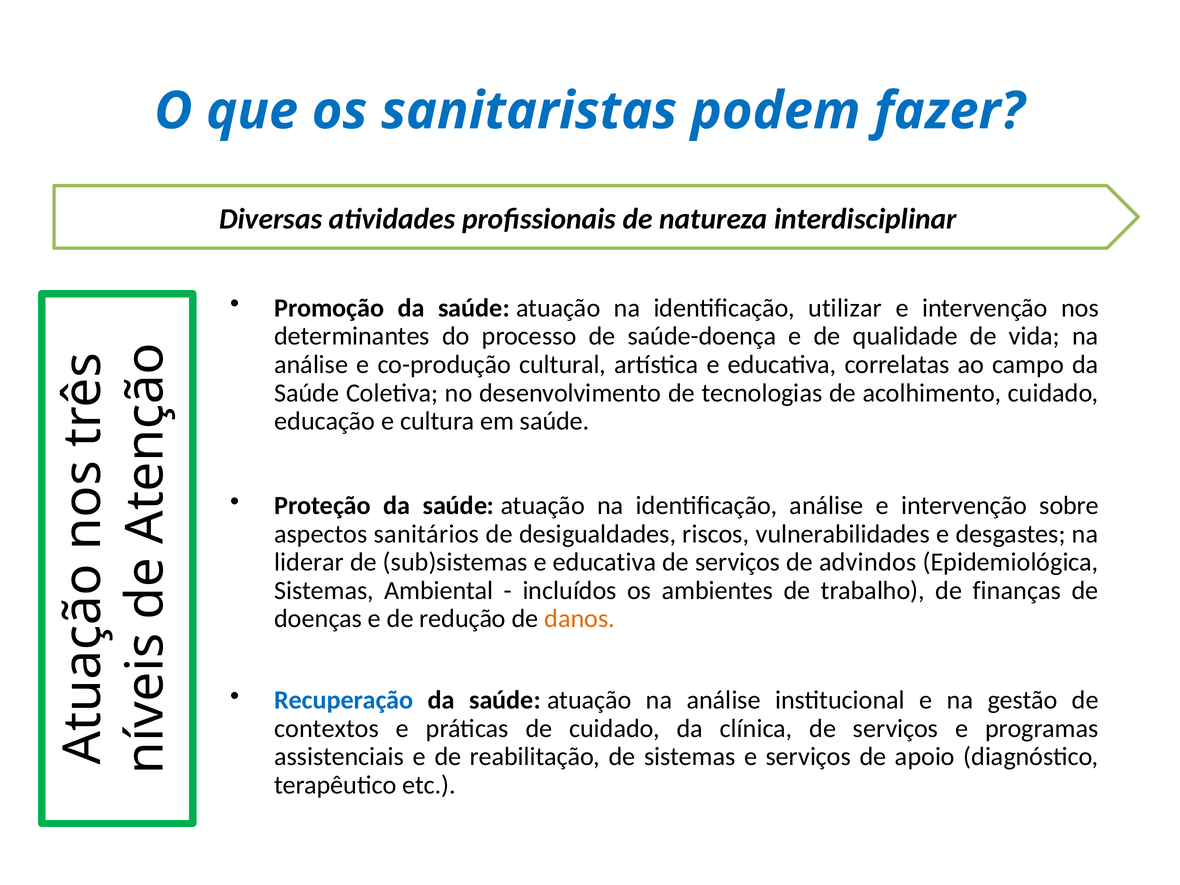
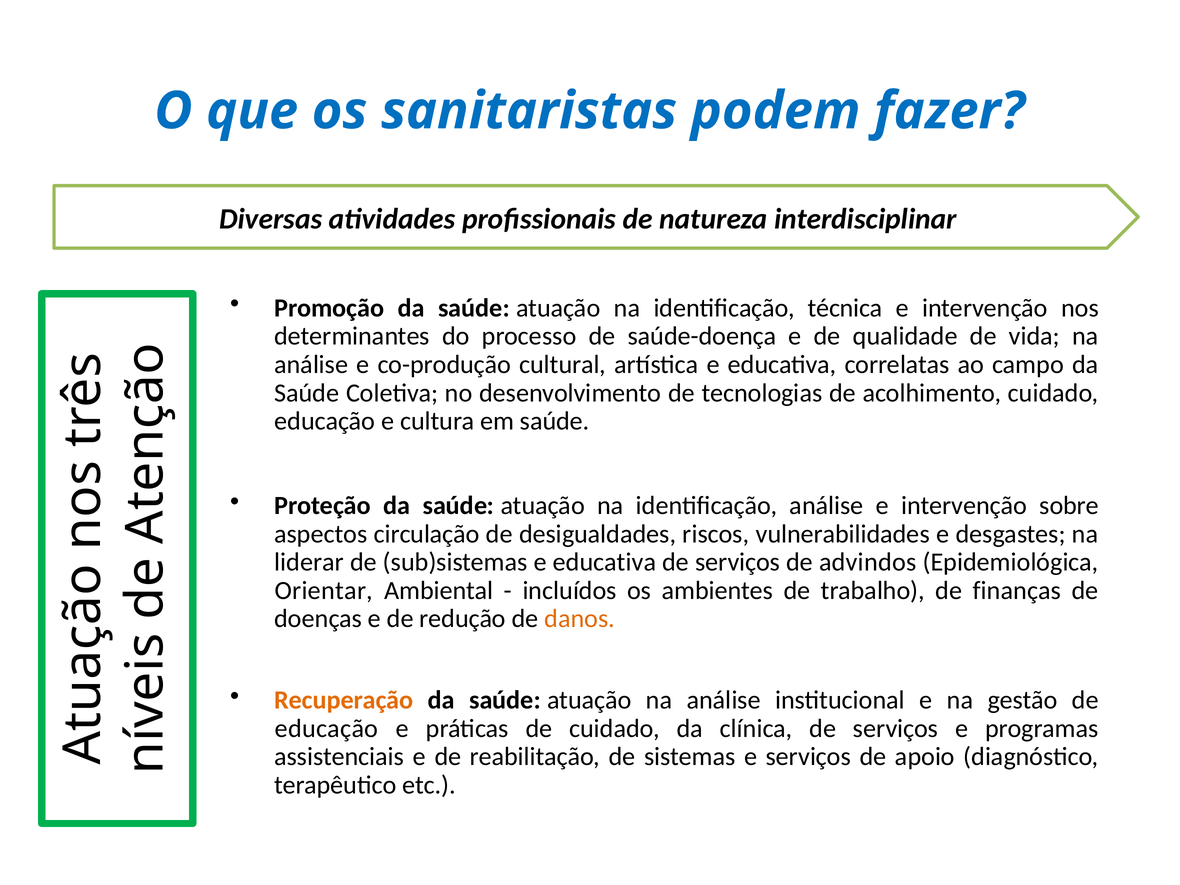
utilizar: utilizar -> técnica
sanitários: sanitários -> circulação
Sistemas at (324, 591): Sistemas -> Orientar
Recuperação colour: blue -> orange
contextos at (327, 728): contextos -> educação
